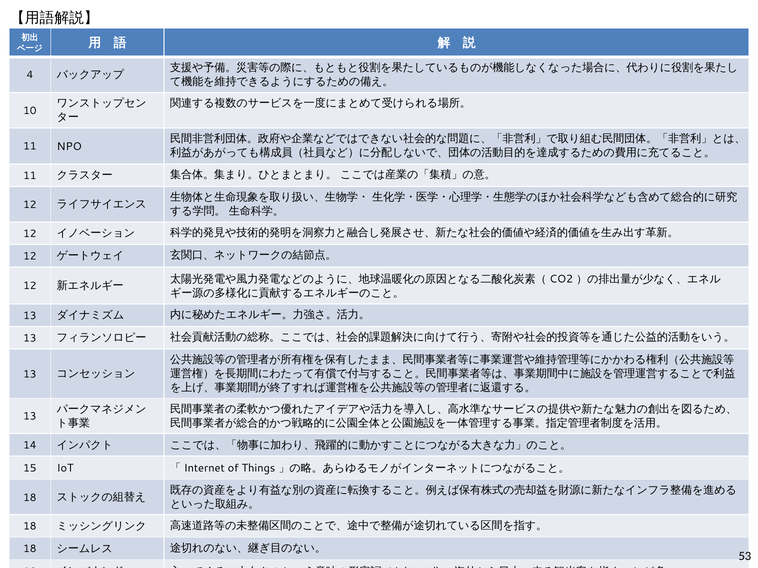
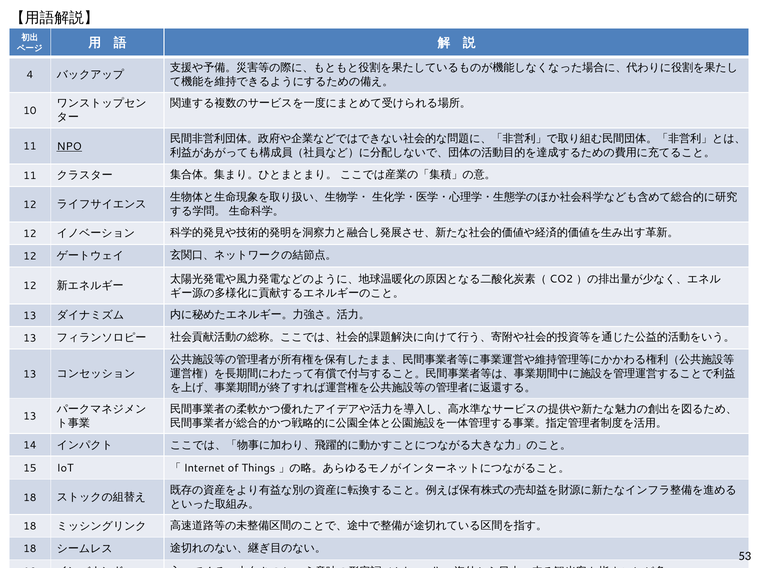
NPO underline: none -> present
